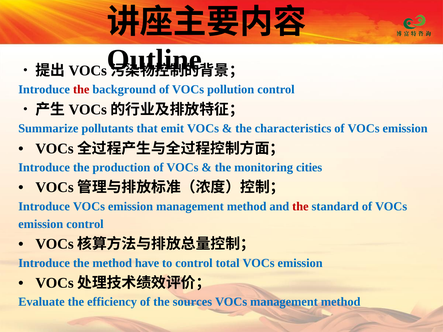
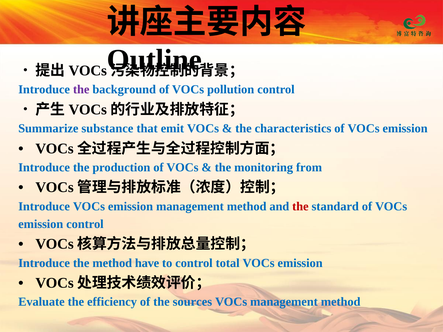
the at (81, 90) colour: red -> purple
pollutants: pollutants -> substance
cities: cities -> from
